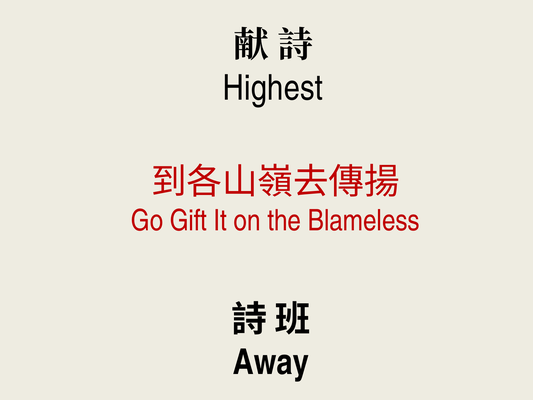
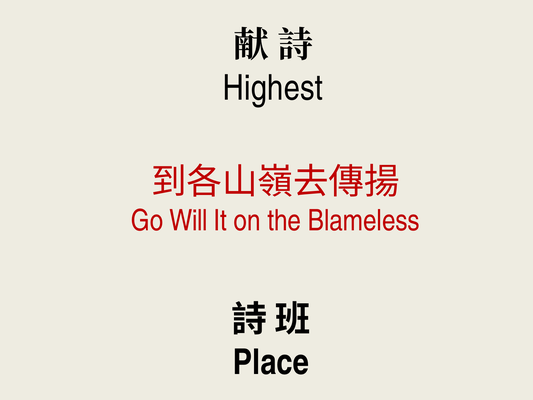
Gift: Gift -> Will
Away: Away -> Place
